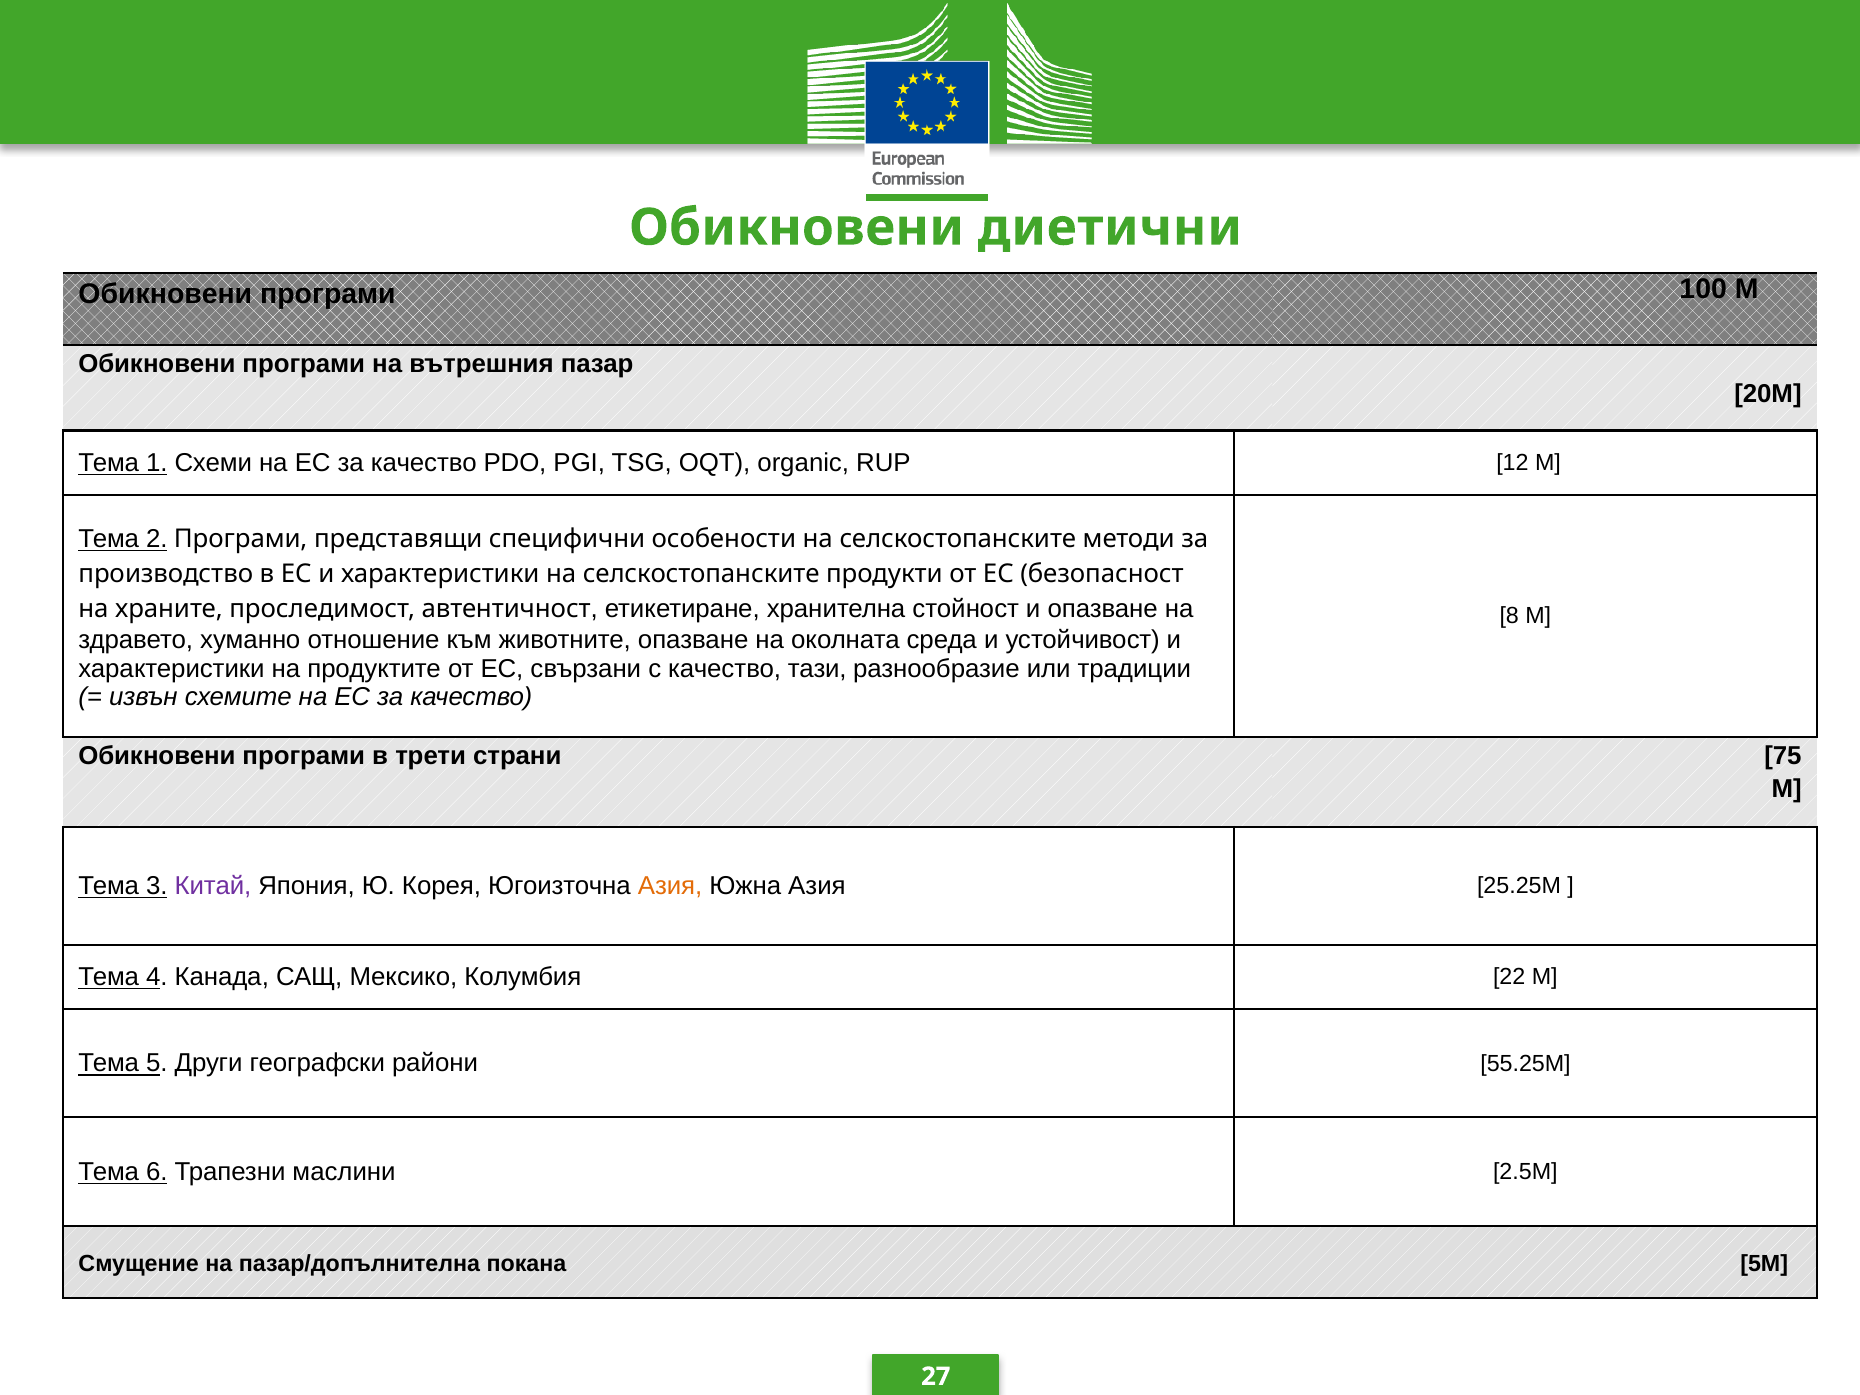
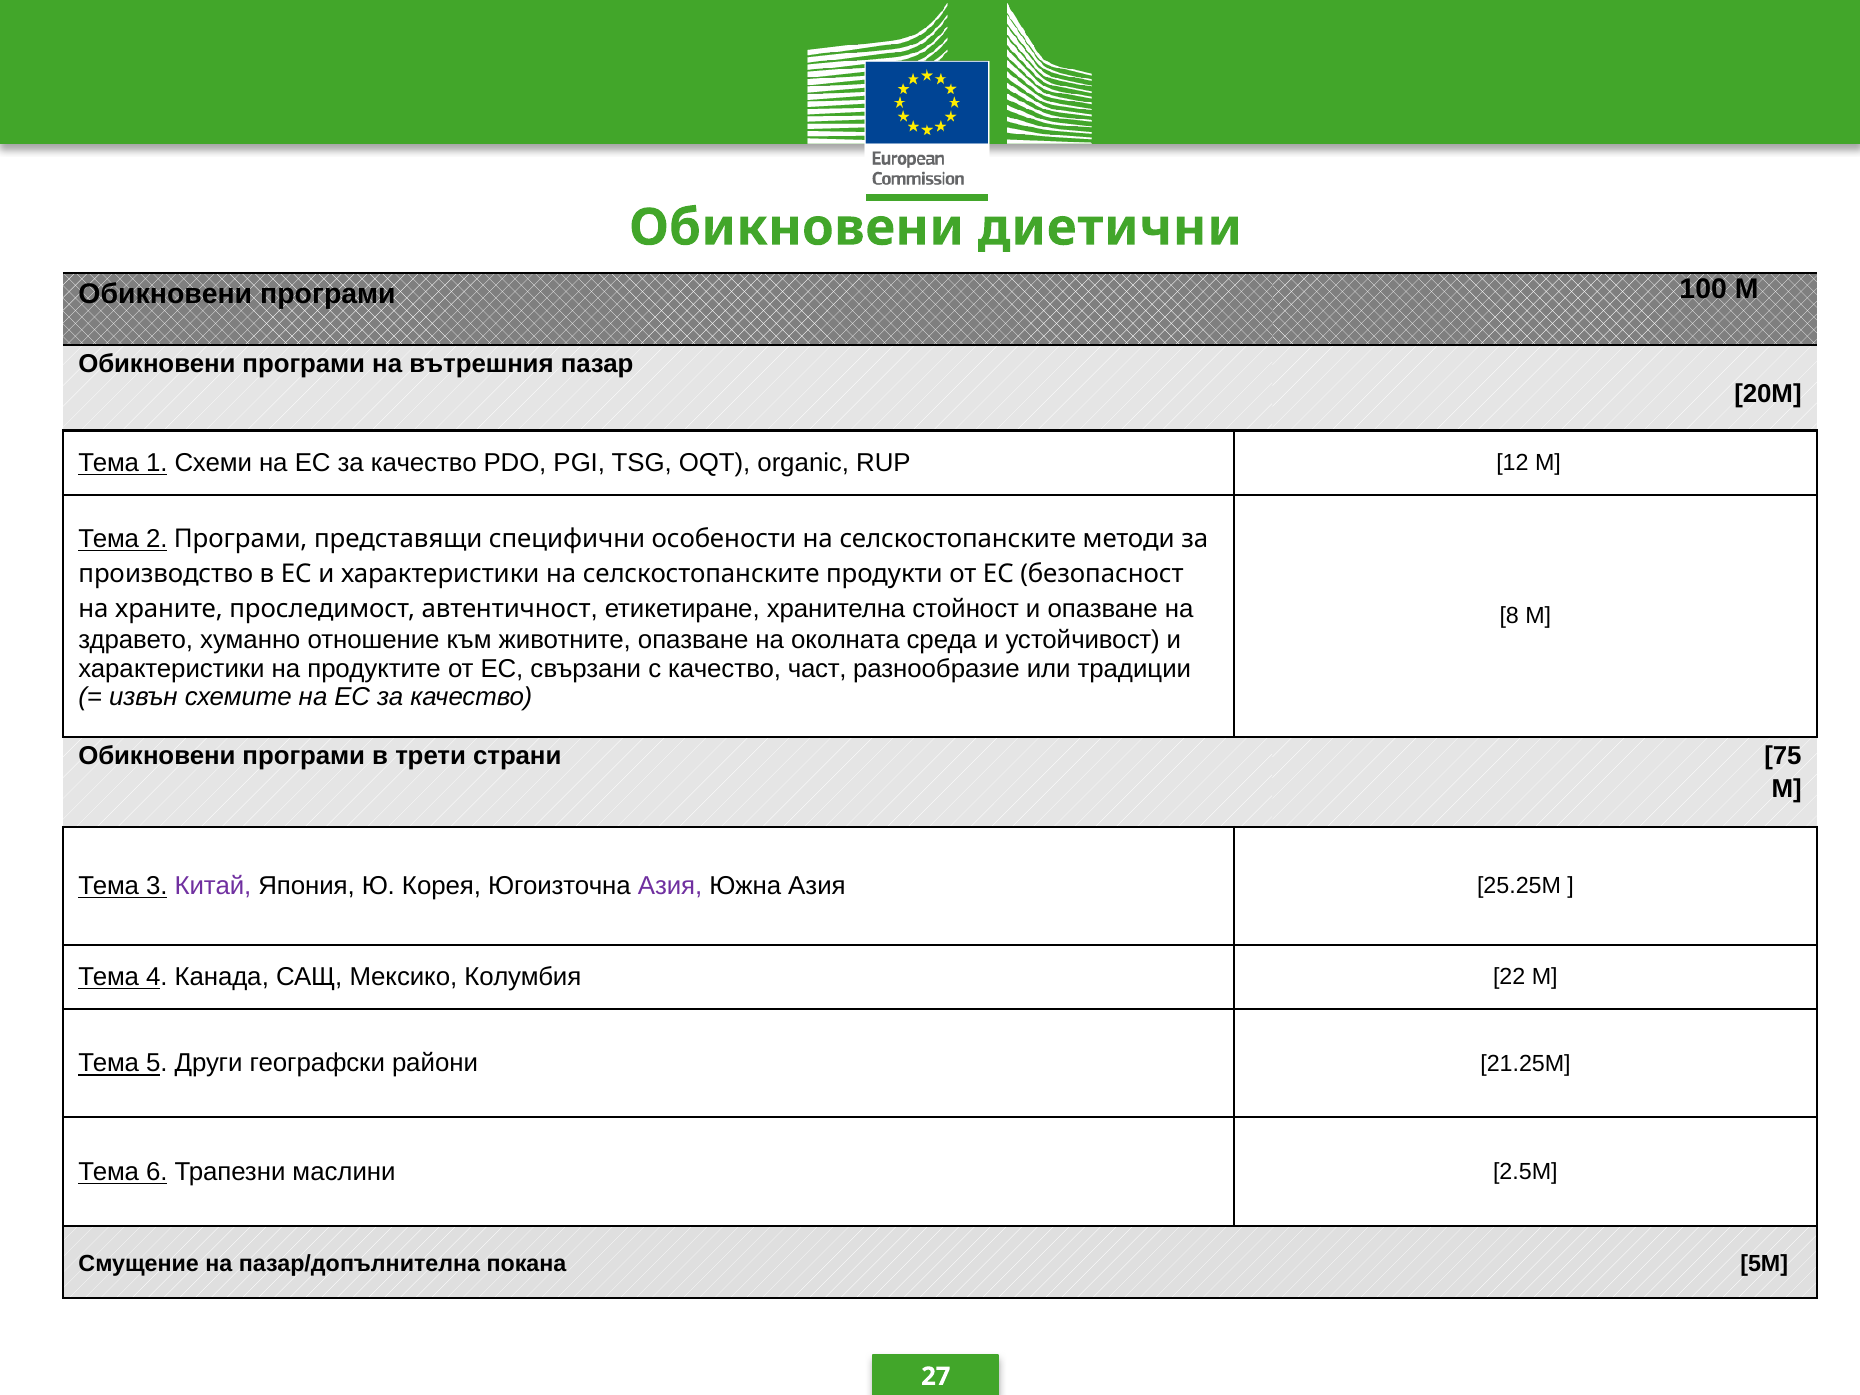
тази: тази -> част
Азия at (670, 886) colour: orange -> purple
55.25M: 55.25M -> 21.25M
